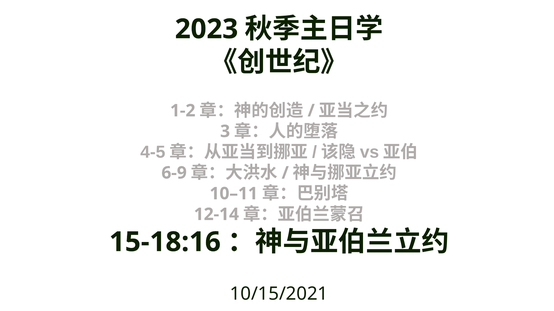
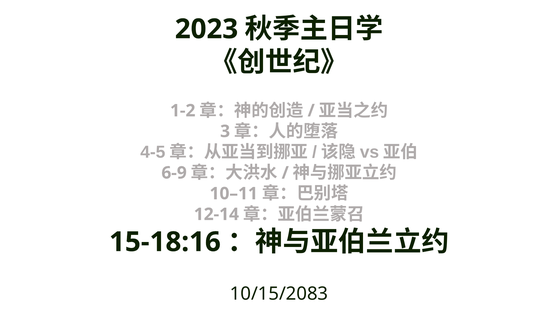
10/15/2021: 10/15/2021 -> 10/15/2083
